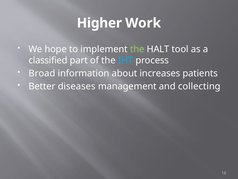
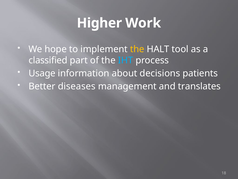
the at (137, 49) colour: light green -> yellow
Broad: Broad -> Usage
increases: increases -> decisions
collecting: collecting -> translates
